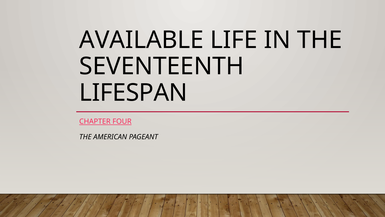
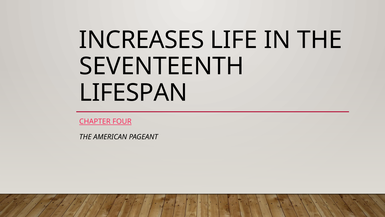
AVAILABLE: AVAILABLE -> INCREASES
